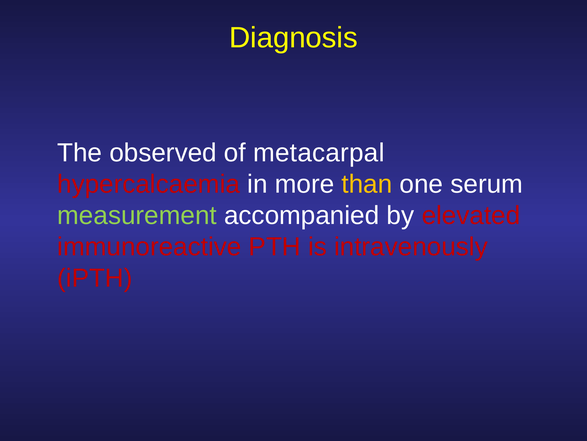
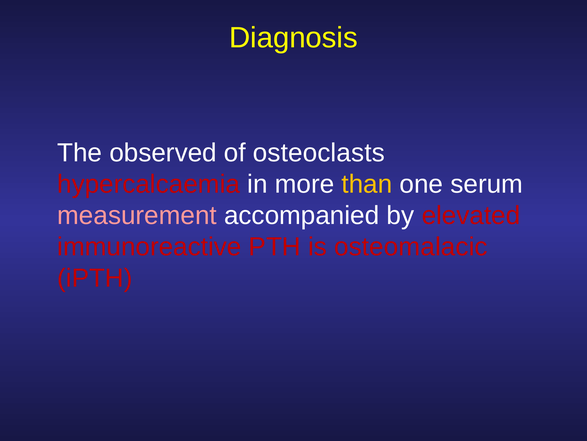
metacarpal: metacarpal -> osteoclasts
measurement colour: light green -> pink
intravenously: intravenously -> osteomalacic
